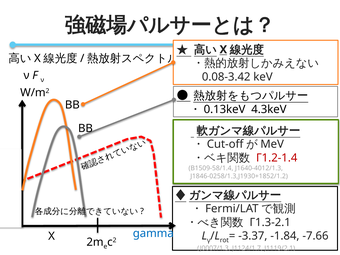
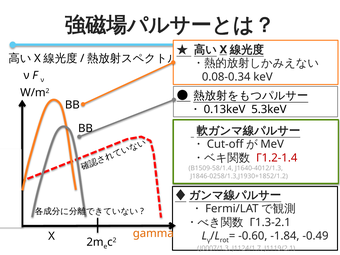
0.08-3.42: 0.08-3.42 -> 0.08-0.34
4.3keV: 4.3keV -> 5.3keV
gamma colour: blue -> orange
-3.37: -3.37 -> -0.60
-7.66: -7.66 -> -0.49
